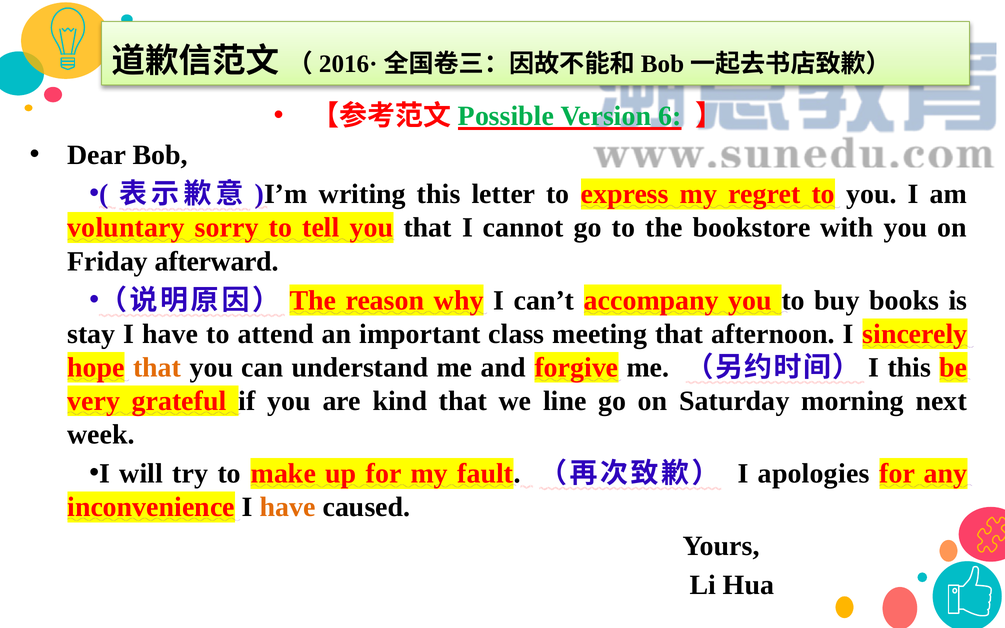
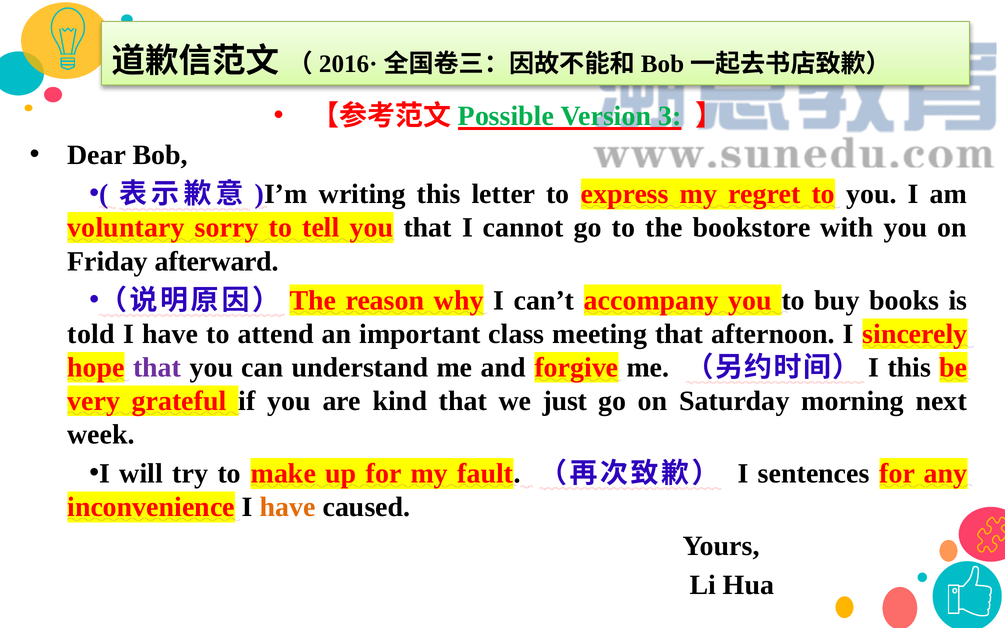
6: 6 -> 3
stay: stay -> told
that at (157, 367) colour: orange -> purple
line: line -> just
apologies: apologies -> sentences
